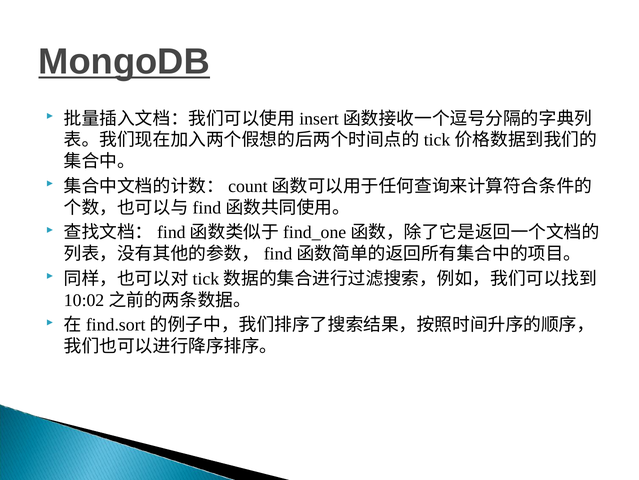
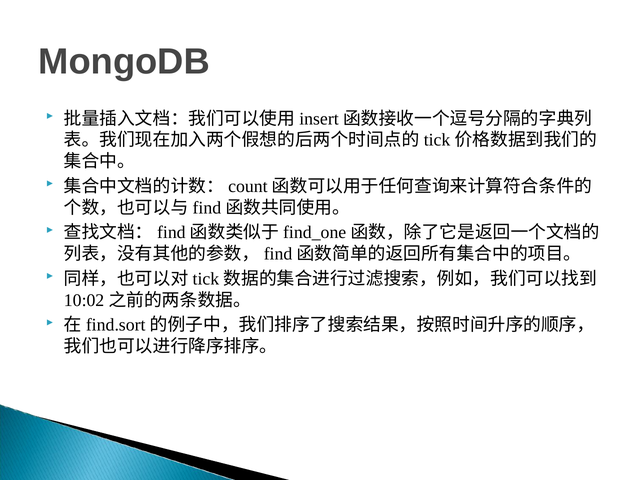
MongoDB underline: present -> none
